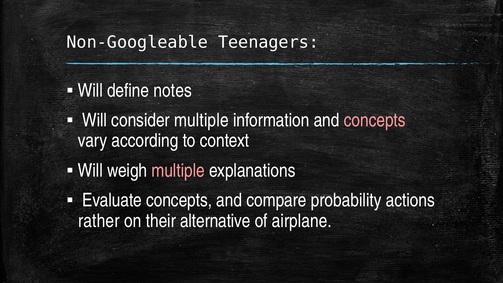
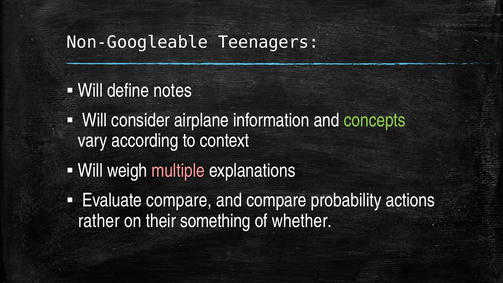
consider multiple: multiple -> airplane
concepts at (375, 120) colour: pink -> light green
Evaluate concepts: concepts -> compare
alternative: alternative -> something
airplane: airplane -> whether
